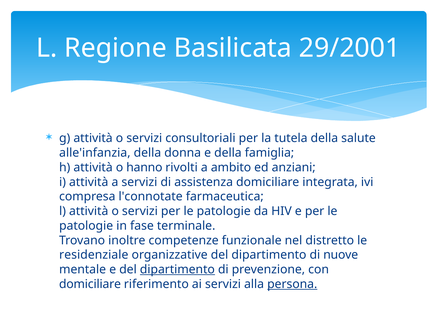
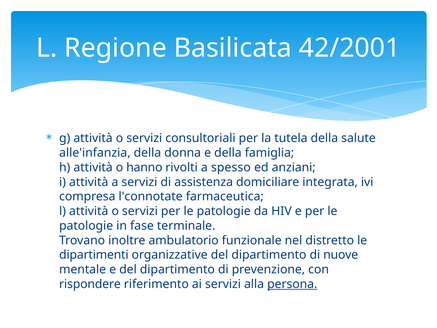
29/2001: 29/2001 -> 42/2001
ambito: ambito -> spesso
competenze: competenze -> ambulatorio
residenziale: residenziale -> dipartimenti
dipartimento at (177, 269) underline: present -> none
domiciliare at (90, 284): domiciliare -> rispondere
